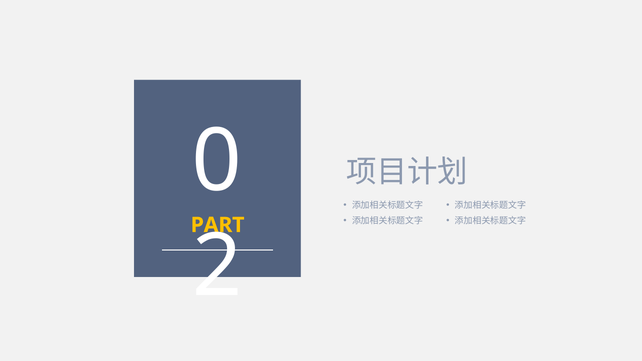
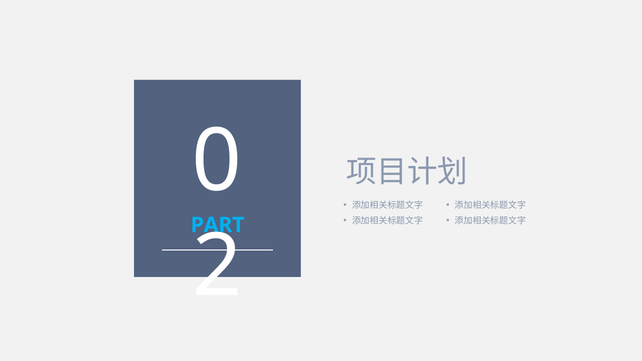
PART colour: yellow -> light blue
